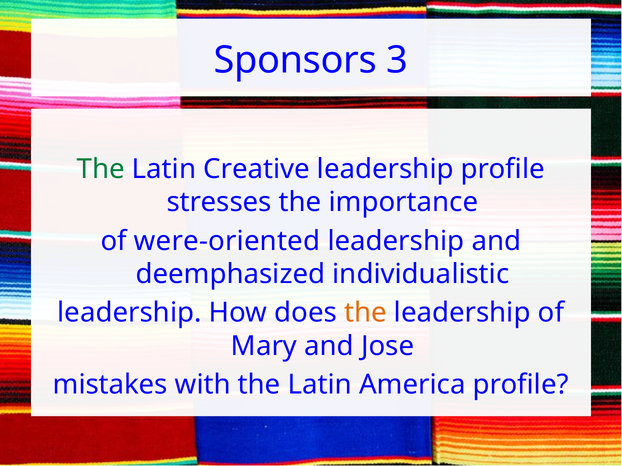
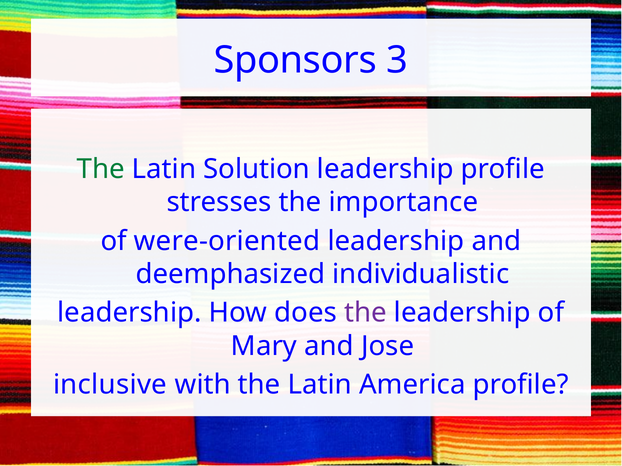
Creative: Creative -> Solution
the at (365, 313) colour: orange -> purple
mistakes: mistakes -> inclusive
